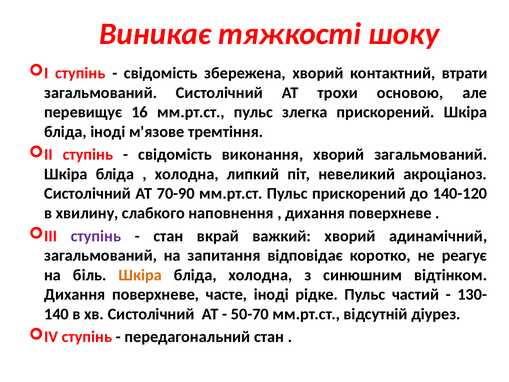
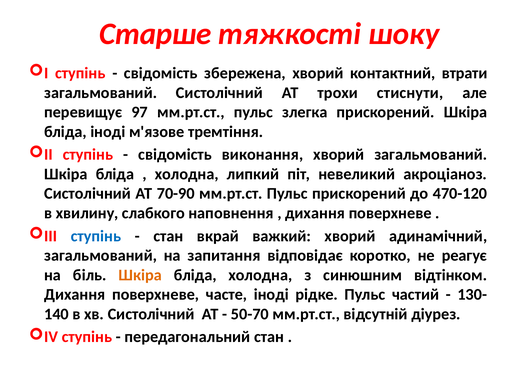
Виникає: Виникає -> Старше
основою: основою -> стиснути
16: 16 -> 97
140-120: 140-120 -> 470-120
ступінь at (96, 236) colour: purple -> blue
